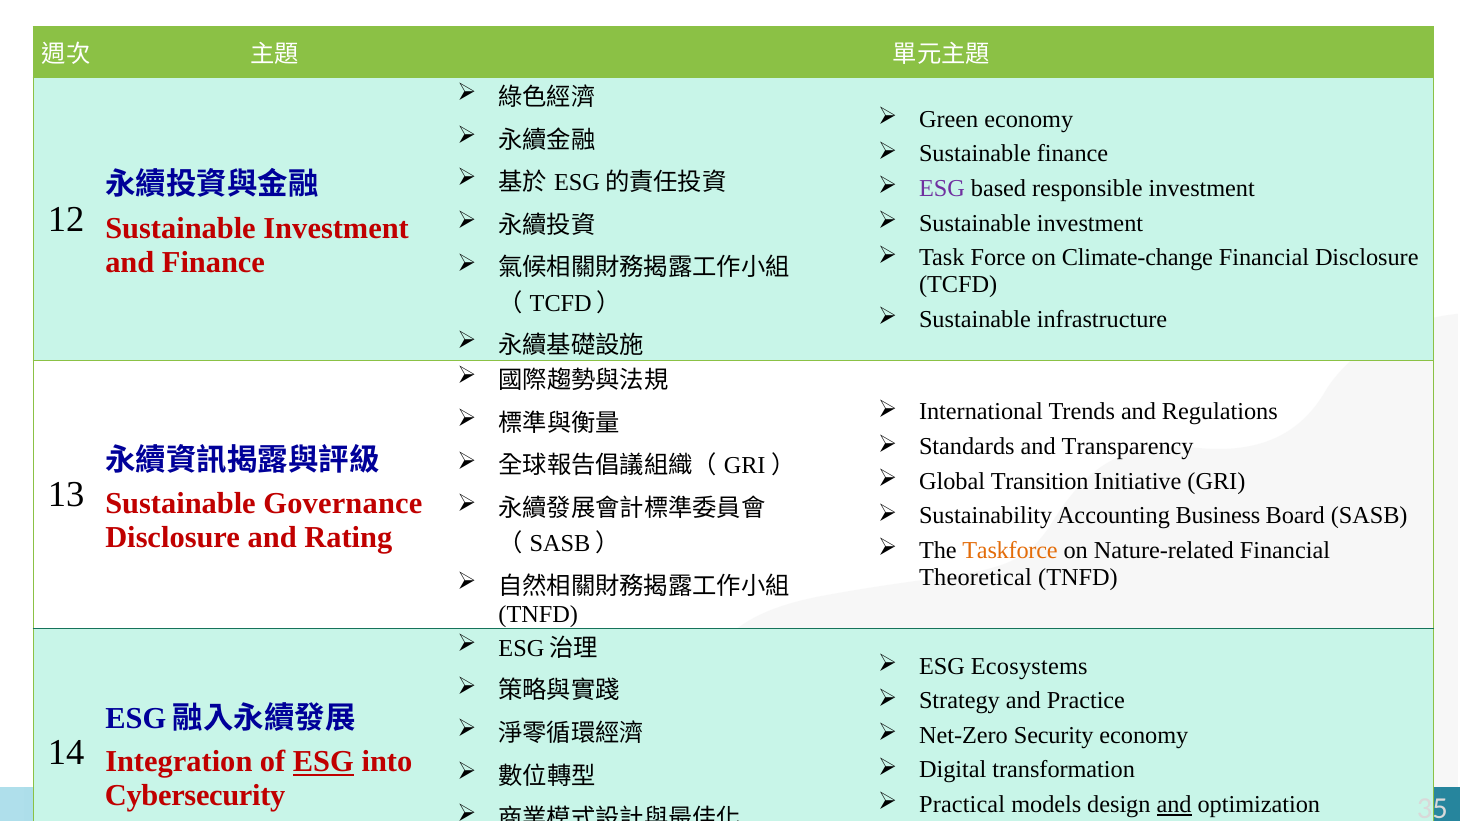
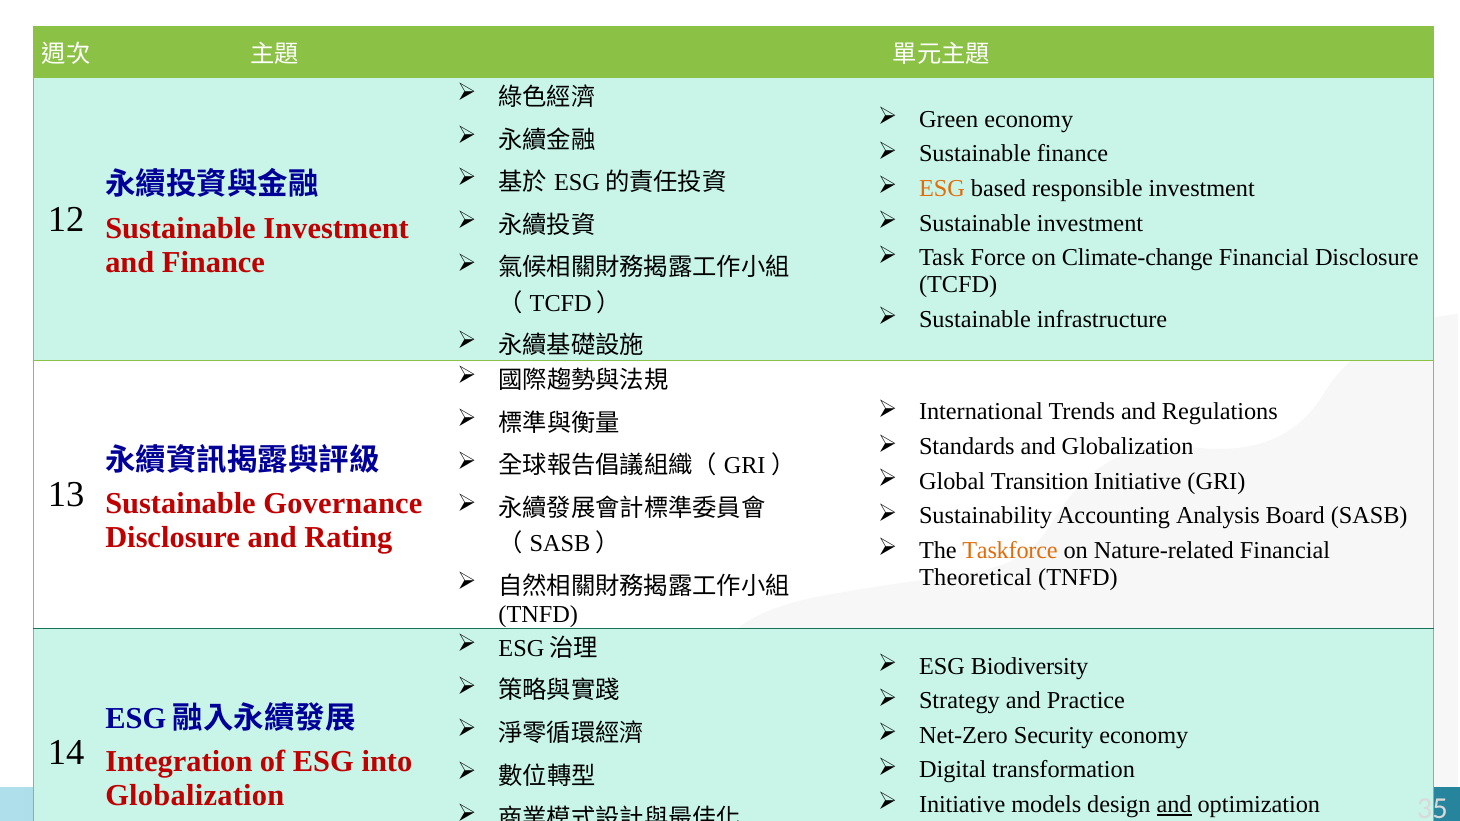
ESG at (942, 188) colour: purple -> orange
and Transparency: Transparency -> Globalization
Business: Business -> Analysis
Ecosystems: Ecosystems -> Biodiversity
ESG at (323, 762) underline: present -> none
Cybersecurity at (195, 796): Cybersecurity -> Globalization
Practical at (962, 805): Practical -> Initiative
